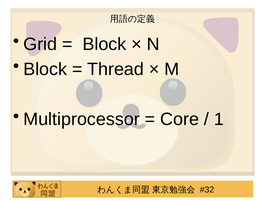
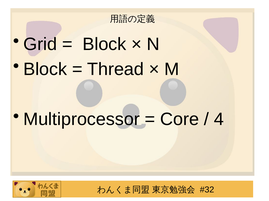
1: 1 -> 4
